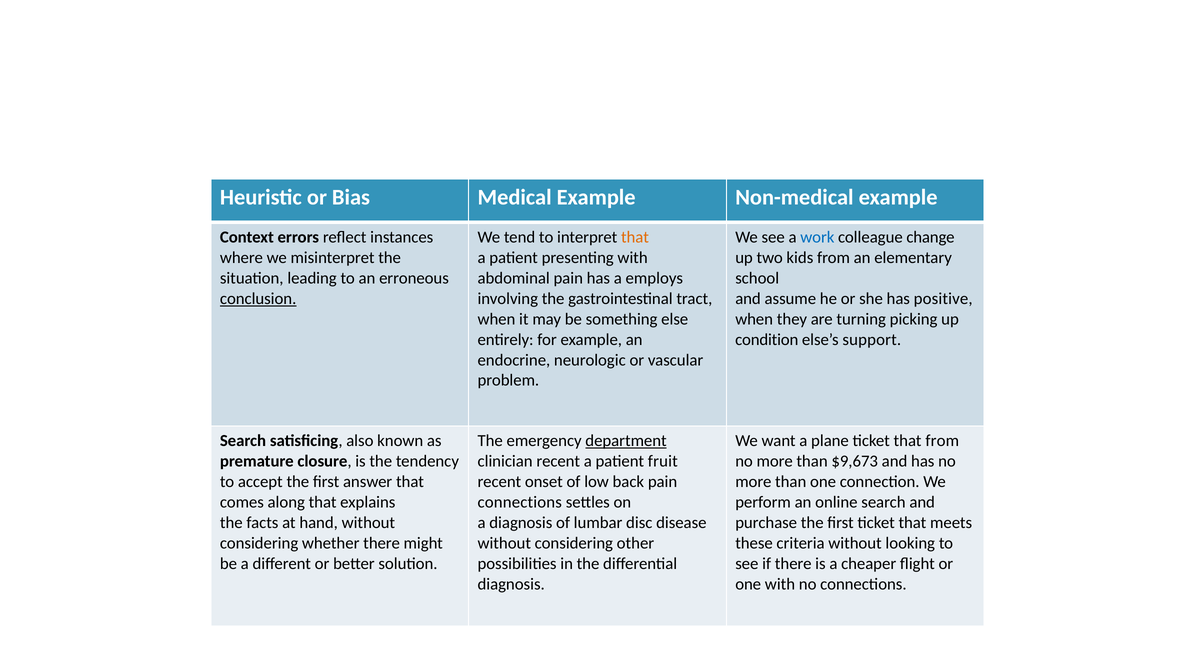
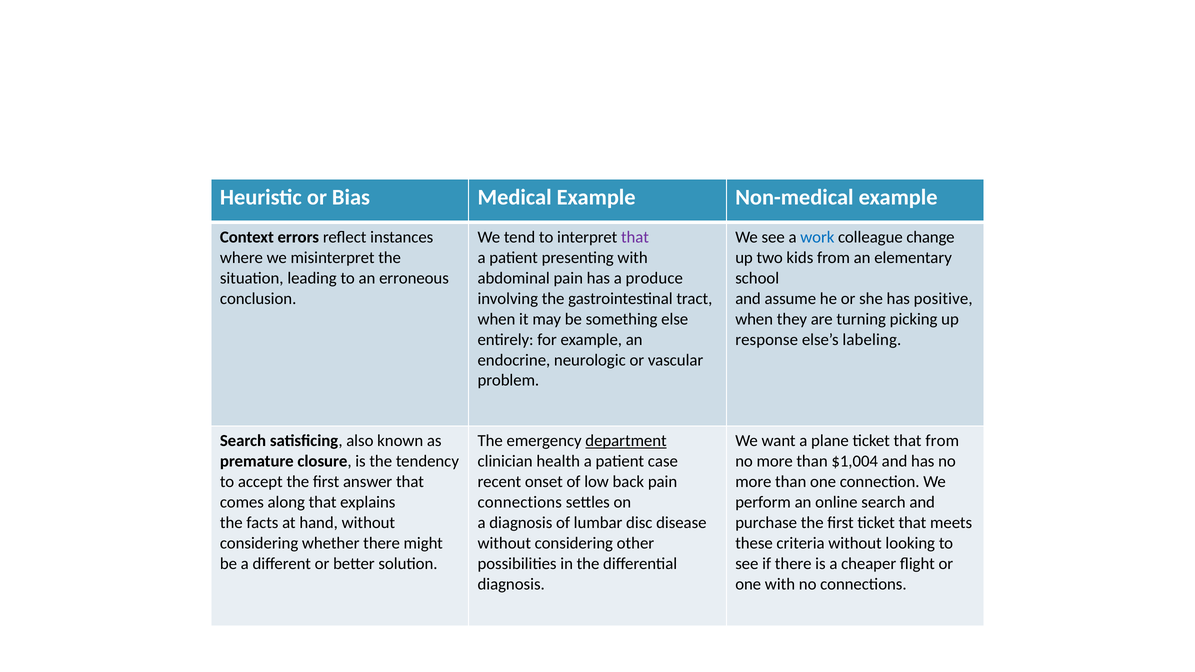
that at (635, 237) colour: orange -> purple
employs: employs -> produce
conclusion underline: present -> none
condition: condition -> response
support: support -> labeling
clinician recent: recent -> health
fruit: fruit -> case
$9,673: $9,673 -> $1,004
